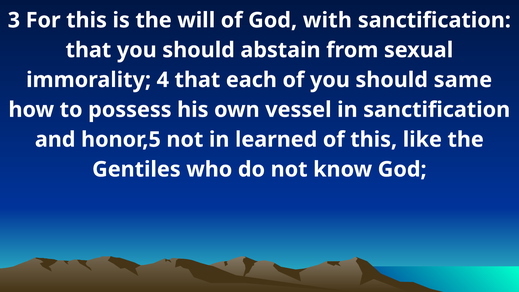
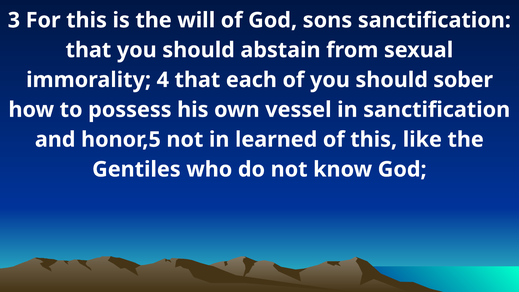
with: with -> sons
same: same -> sober
